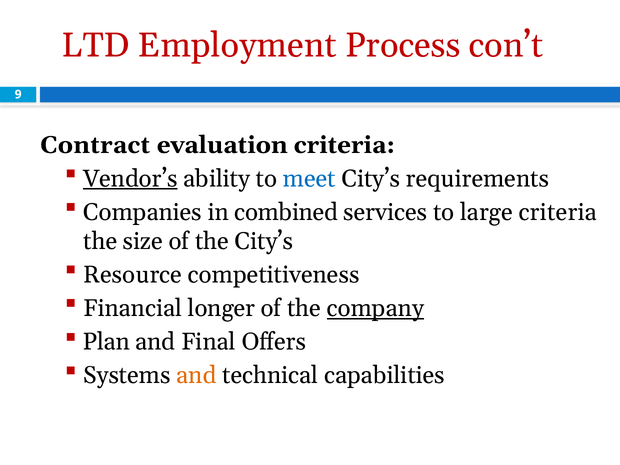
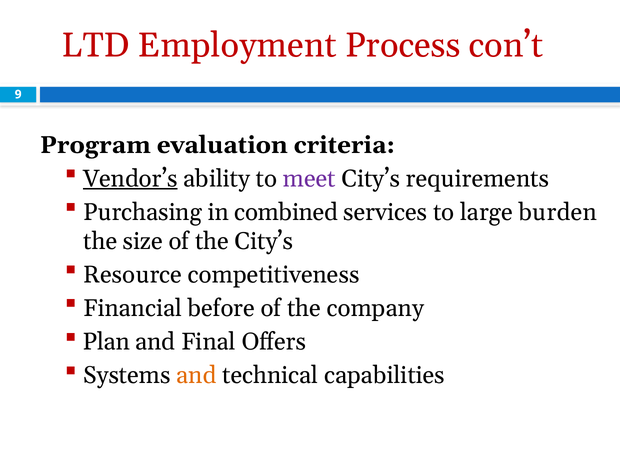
Contract: Contract -> Program
meet colour: blue -> purple
Companies: Companies -> Purchasing
large criteria: criteria -> burden
longer: longer -> before
company underline: present -> none
